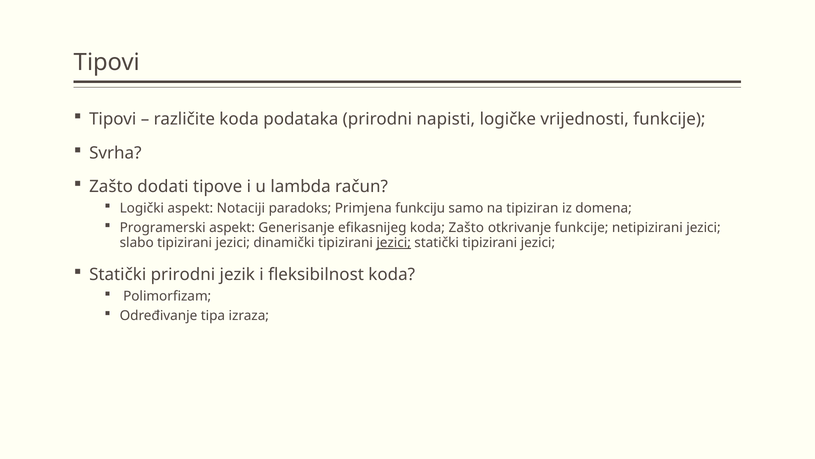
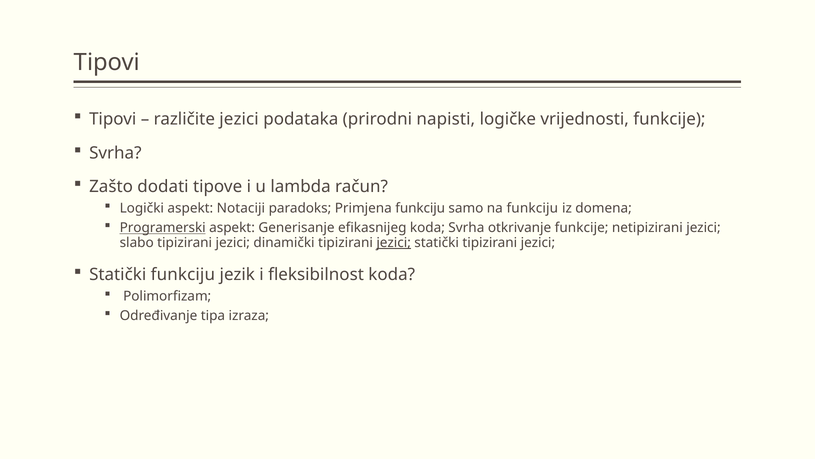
različite koda: koda -> jezici
na tipiziran: tipiziran -> funkciju
Programerski underline: none -> present
koda Zašto: Zašto -> Svrha
Statički prirodni: prirodni -> funkciju
